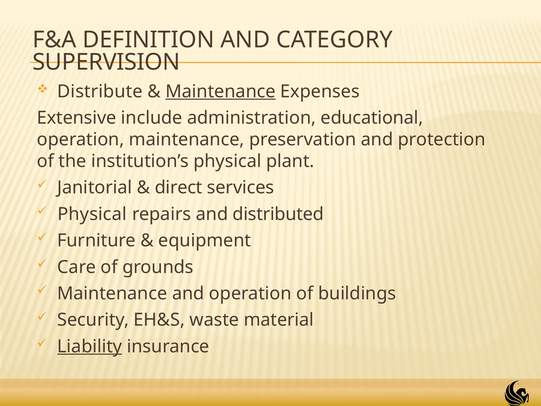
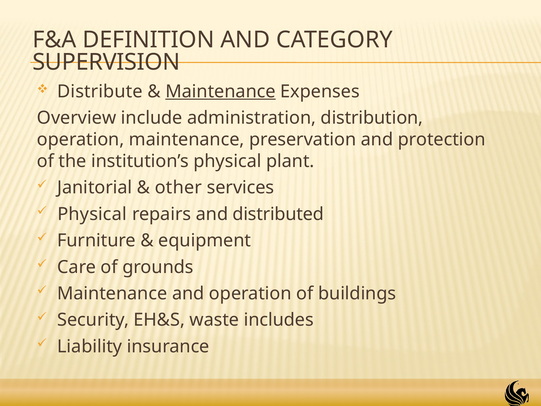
Extensive: Extensive -> Overview
educational: educational -> distribution
direct: direct -> other
material: material -> includes
Liability underline: present -> none
